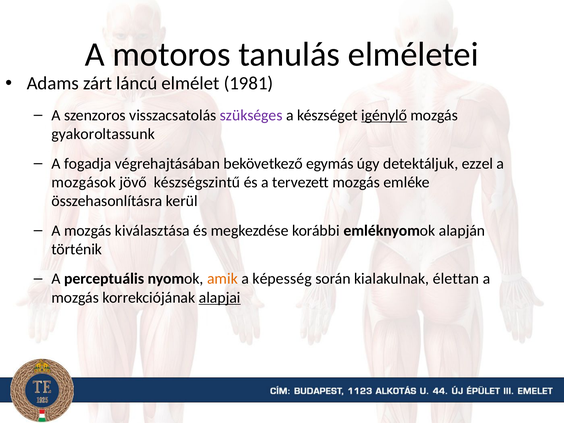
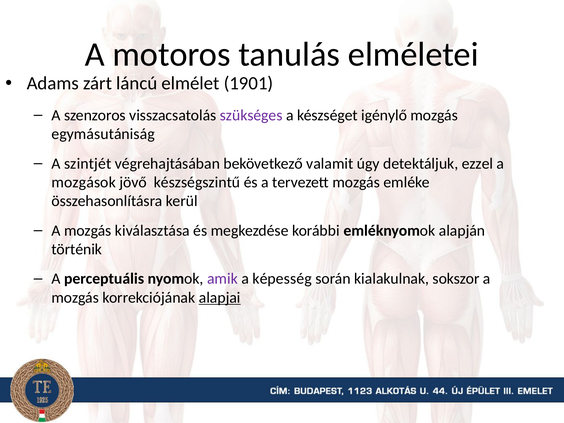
1981: 1981 -> 1901
igénylő underline: present -> none
gyakoroltassunk: gyakoroltassunk -> egymásutániság
fogadja: fogadja -> szintjét
egymás: egymás -> valamit
amik colour: orange -> purple
élettan: élettan -> sokszor
